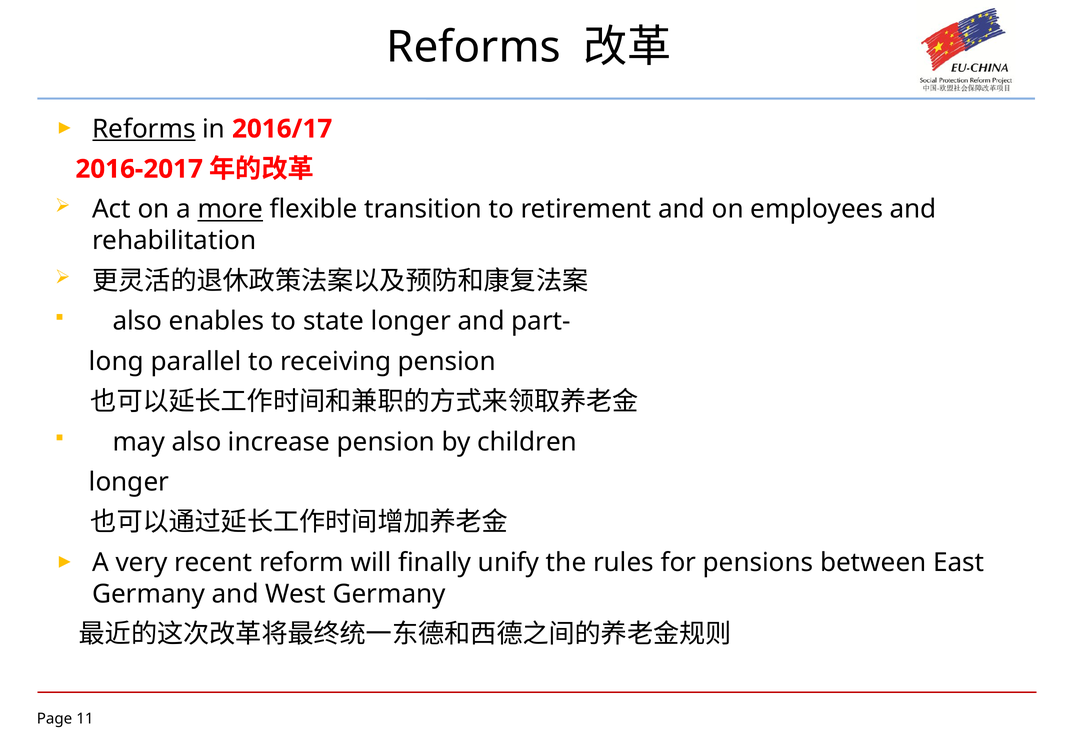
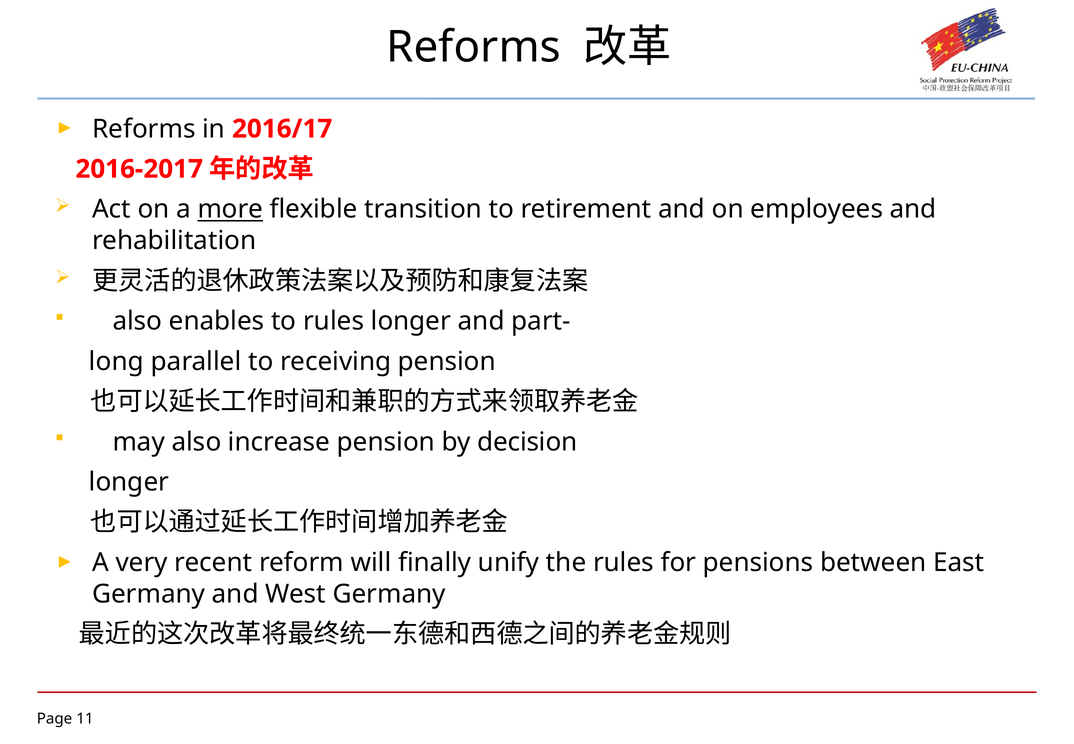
Reforms at (144, 129) underline: present -> none
to state: state -> rules
children: children -> decision
